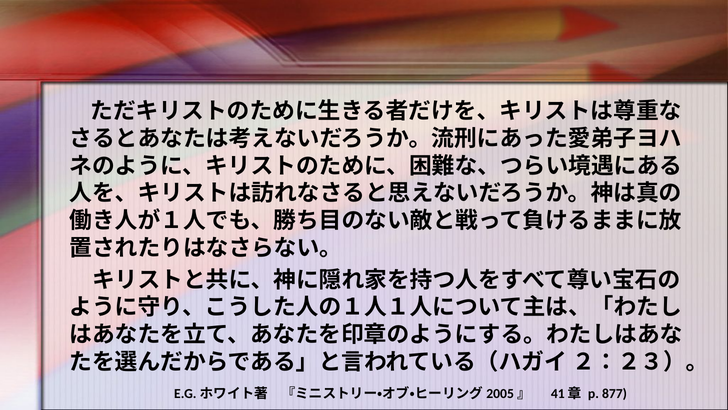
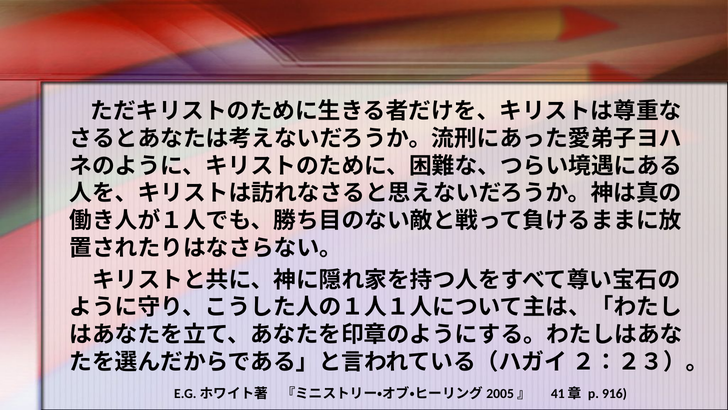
877: 877 -> 916
